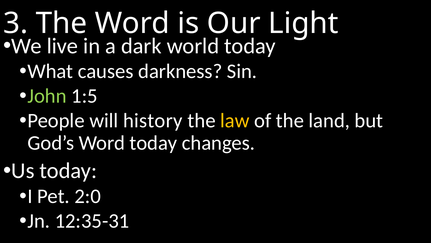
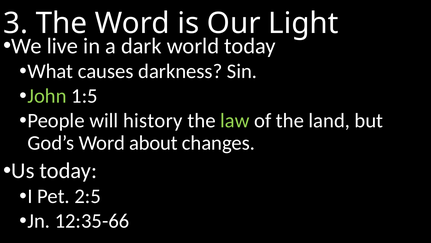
law colour: yellow -> light green
Word today: today -> about
2:0: 2:0 -> 2:5
12:35-31: 12:35-31 -> 12:35-66
